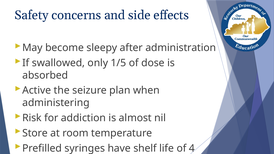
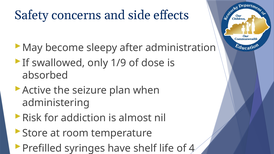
1/5: 1/5 -> 1/9
